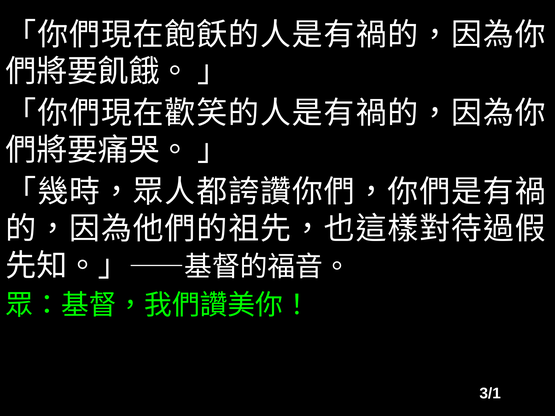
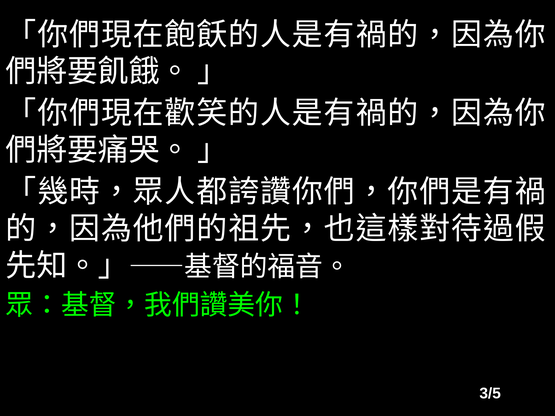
3/1: 3/1 -> 3/5
